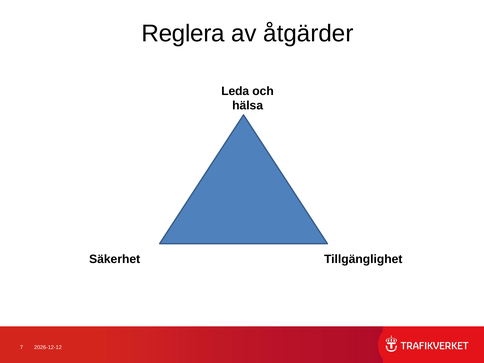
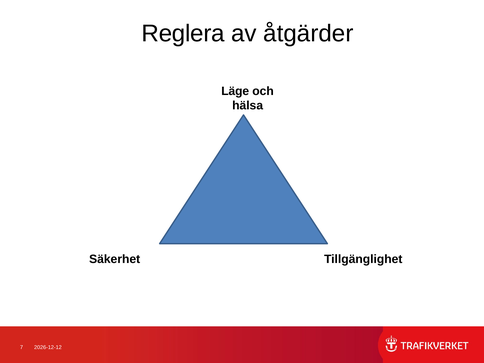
Leda: Leda -> Läge
